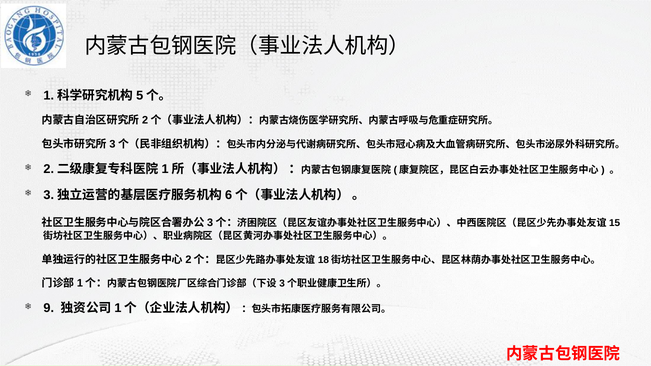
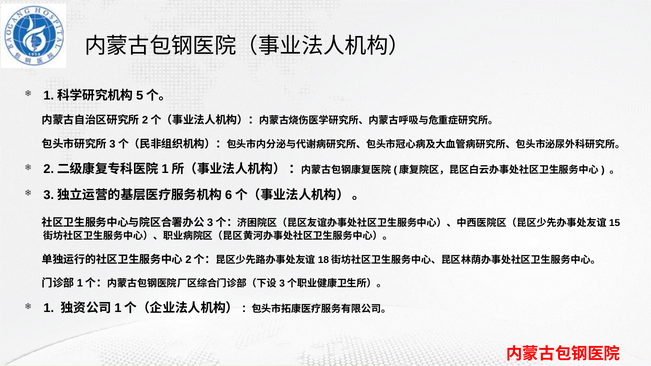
9: 9 -> 1
